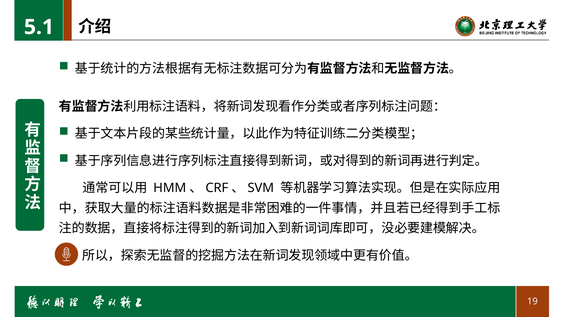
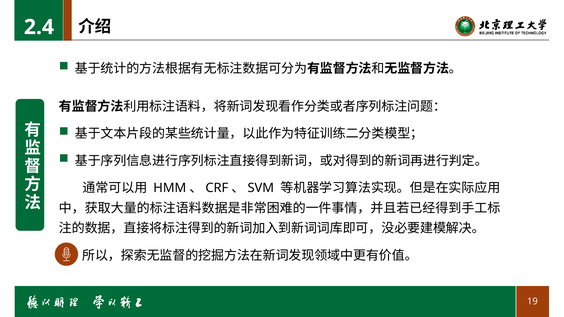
5.1: 5.1 -> 2.4
